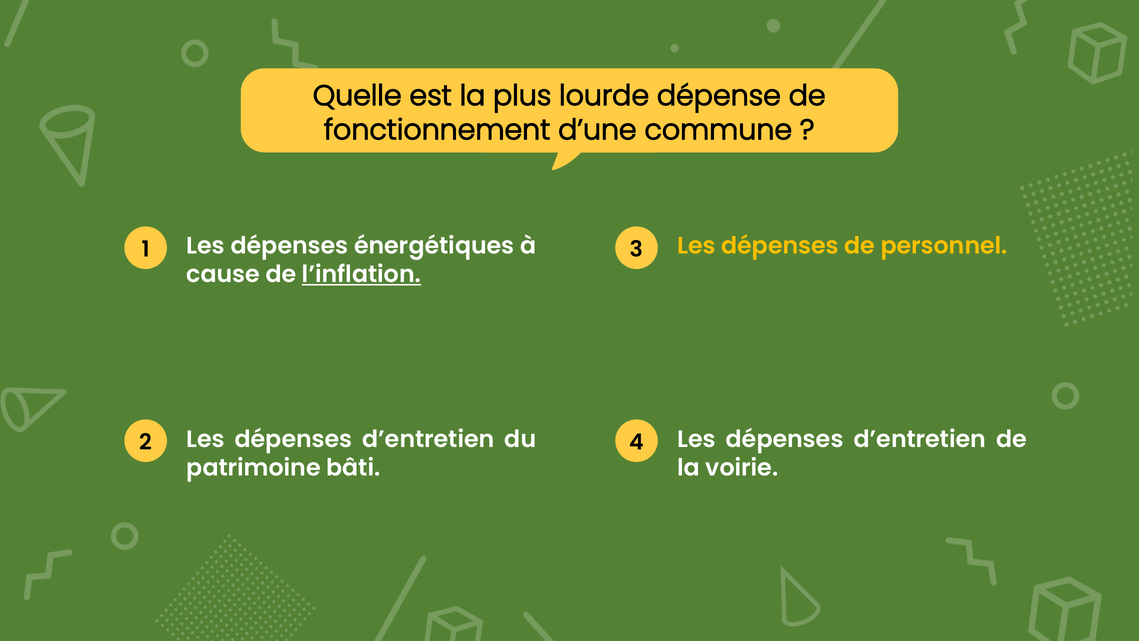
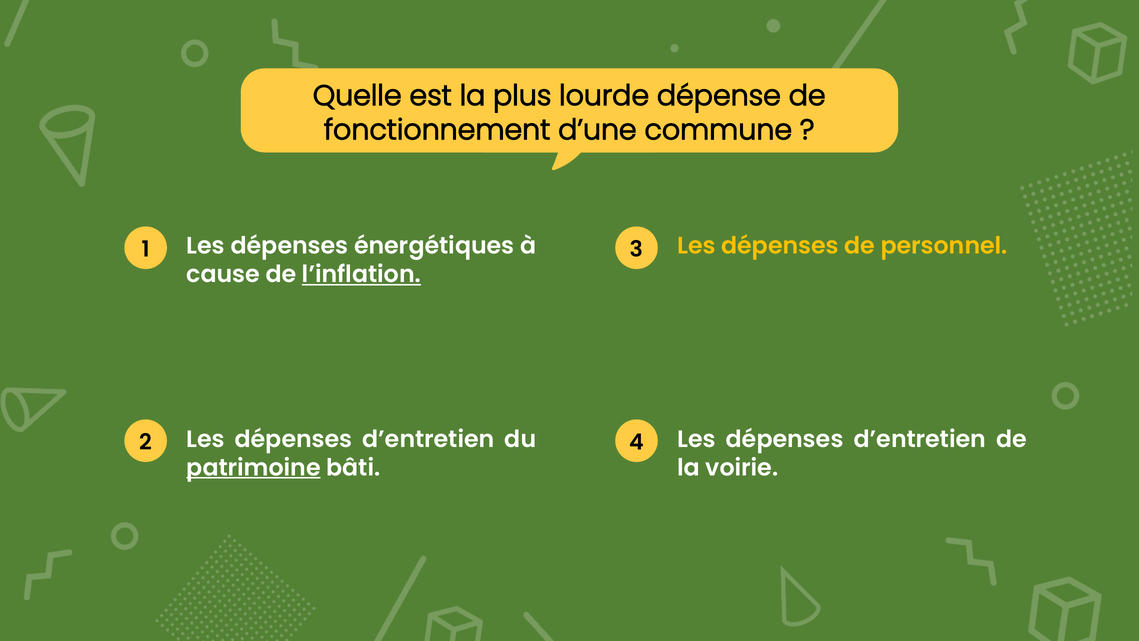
patrimoine underline: none -> present
